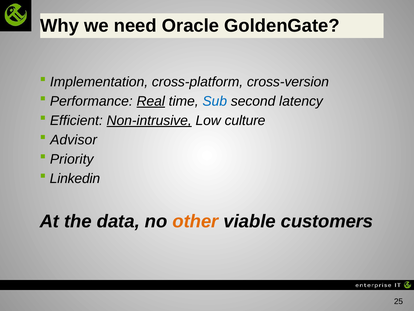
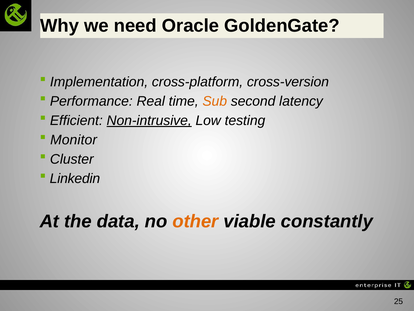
Real underline: present -> none
Sub colour: blue -> orange
culture: culture -> testing
Advisor: Advisor -> Monitor
Priority: Priority -> Cluster
customers: customers -> constantly
